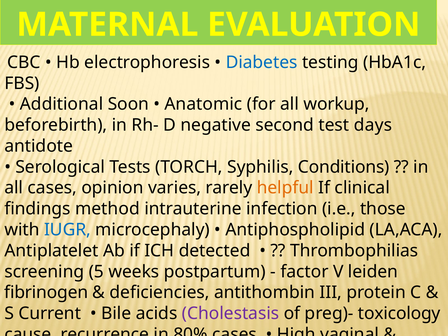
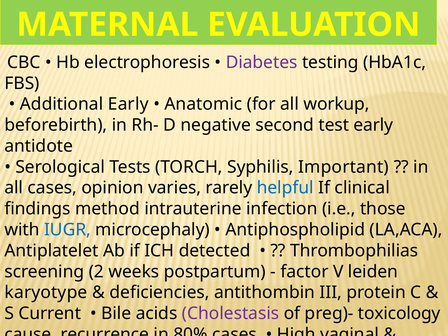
Diabetes colour: blue -> purple
Additional Soon: Soon -> Early
test days: days -> early
Conditions: Conditions -> Important
helpful colour: orange -> blue
5: 5 -> 2
fibrinogen: fibrinogen -> karyotype
